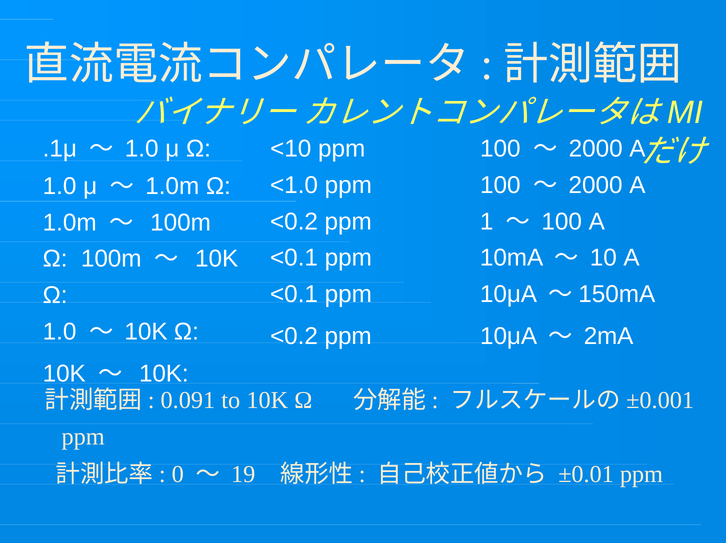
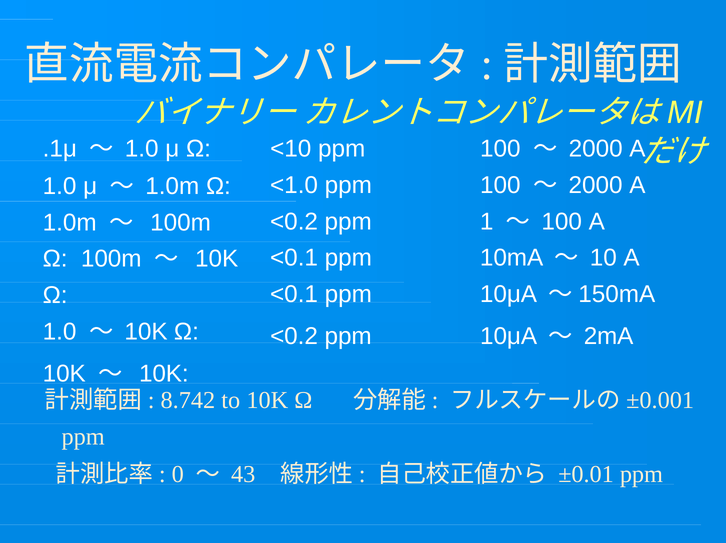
0.091: 0.091 -> 8.742
19: 19 -> 43
